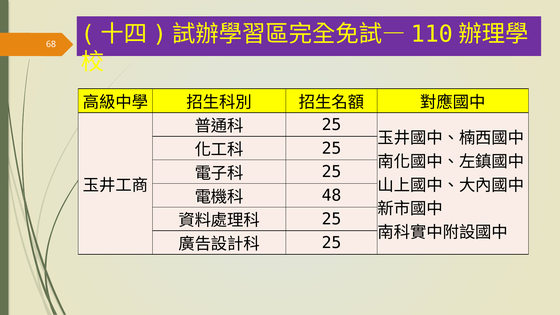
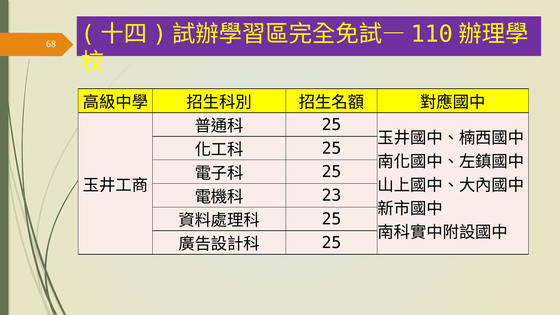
48: 48 -> 23
